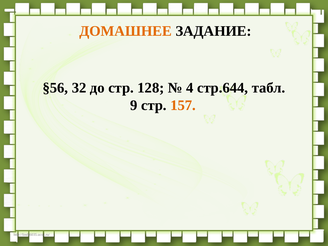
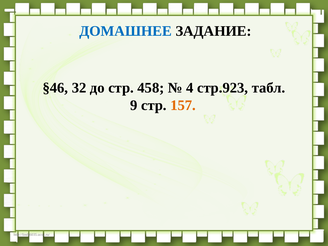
ДОМАШНЕЕ colour: orange -> blue
§56: §56 -> §46
128: 128 -> 458
стр.644: стр.644 -> стр.923
